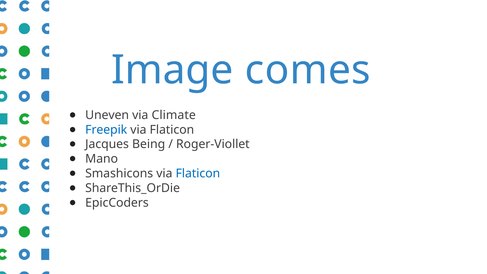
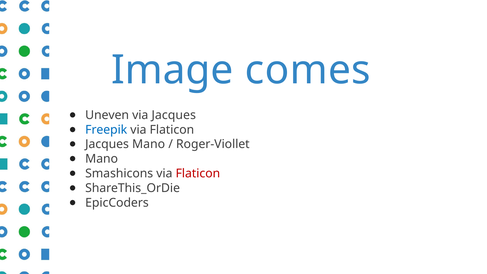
via Climate: Climate -> Jacques
Jacques Being: Being -> Mano
Flaticon at (198, 173) colour: blue -> red
